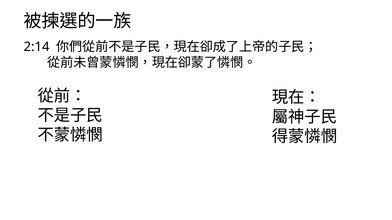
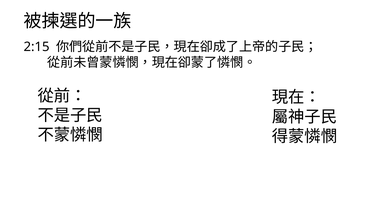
2:14: 2:14 -> 2:15
